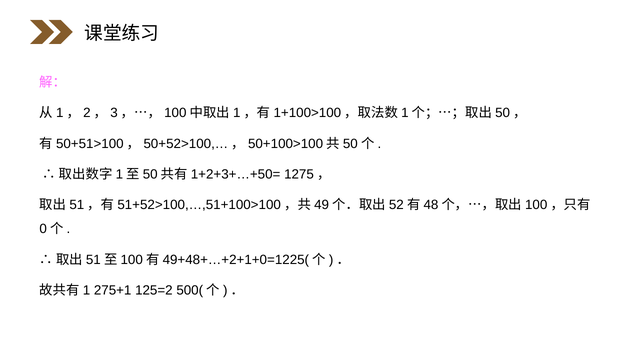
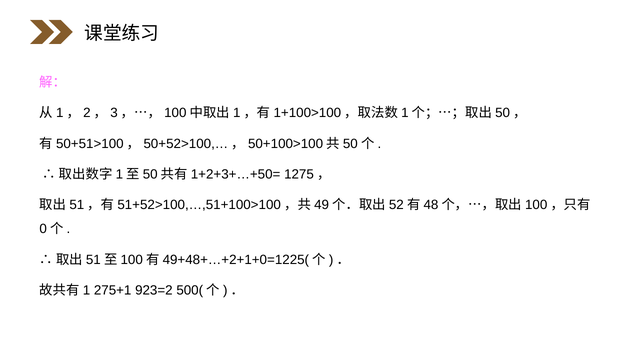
125=2: 125=2 -> 923=2
